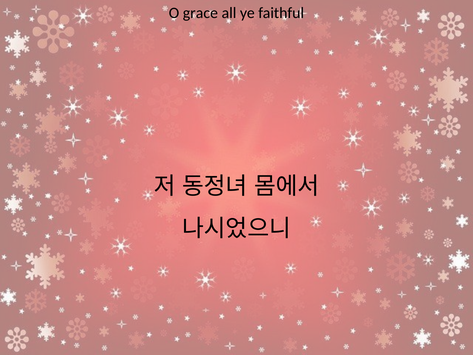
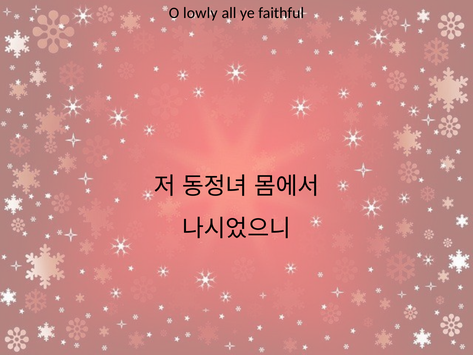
grace: grace -> lowly
